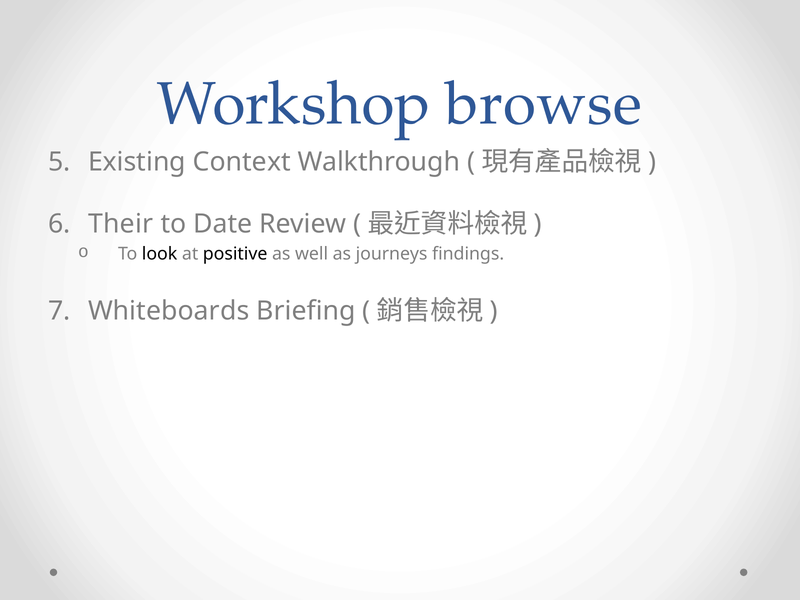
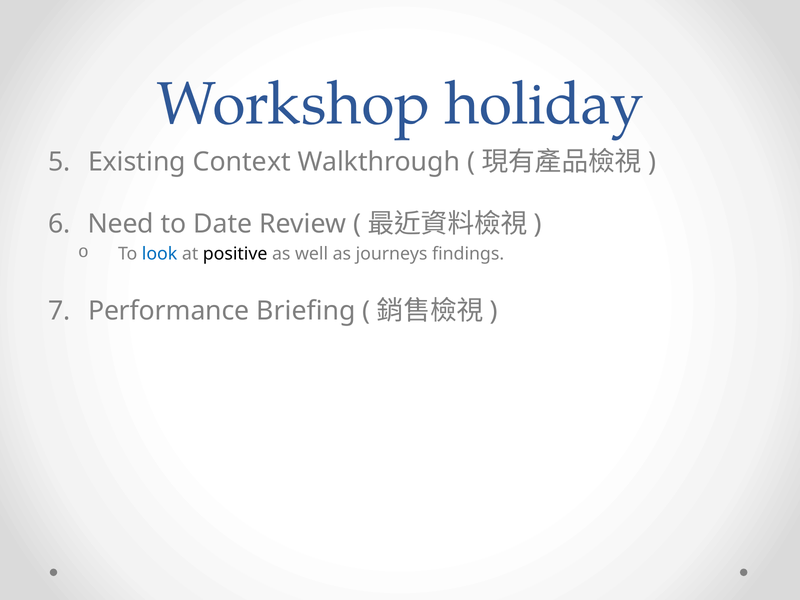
browse: browse -> holiday
Their: Their -> Need
look colour: black -> blue
Whiteboards: Whiteboards -> Performance
